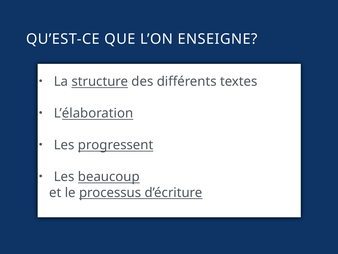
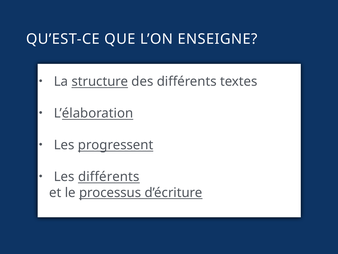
Les beaucoup: beaucoup -> différents
